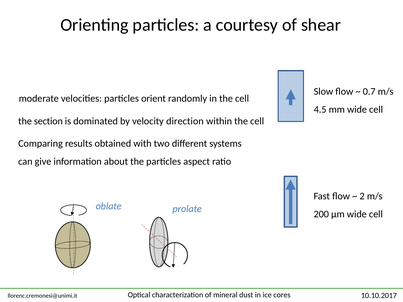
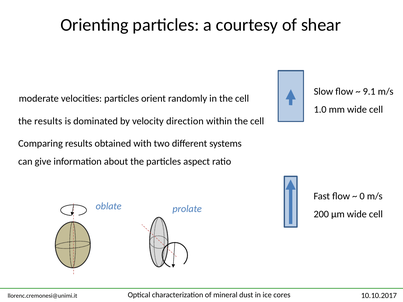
0.7: 0.7 -> 9.1
4.5: 4.5 -> 1.0
the section: section -> results
2: 2 -> 0
